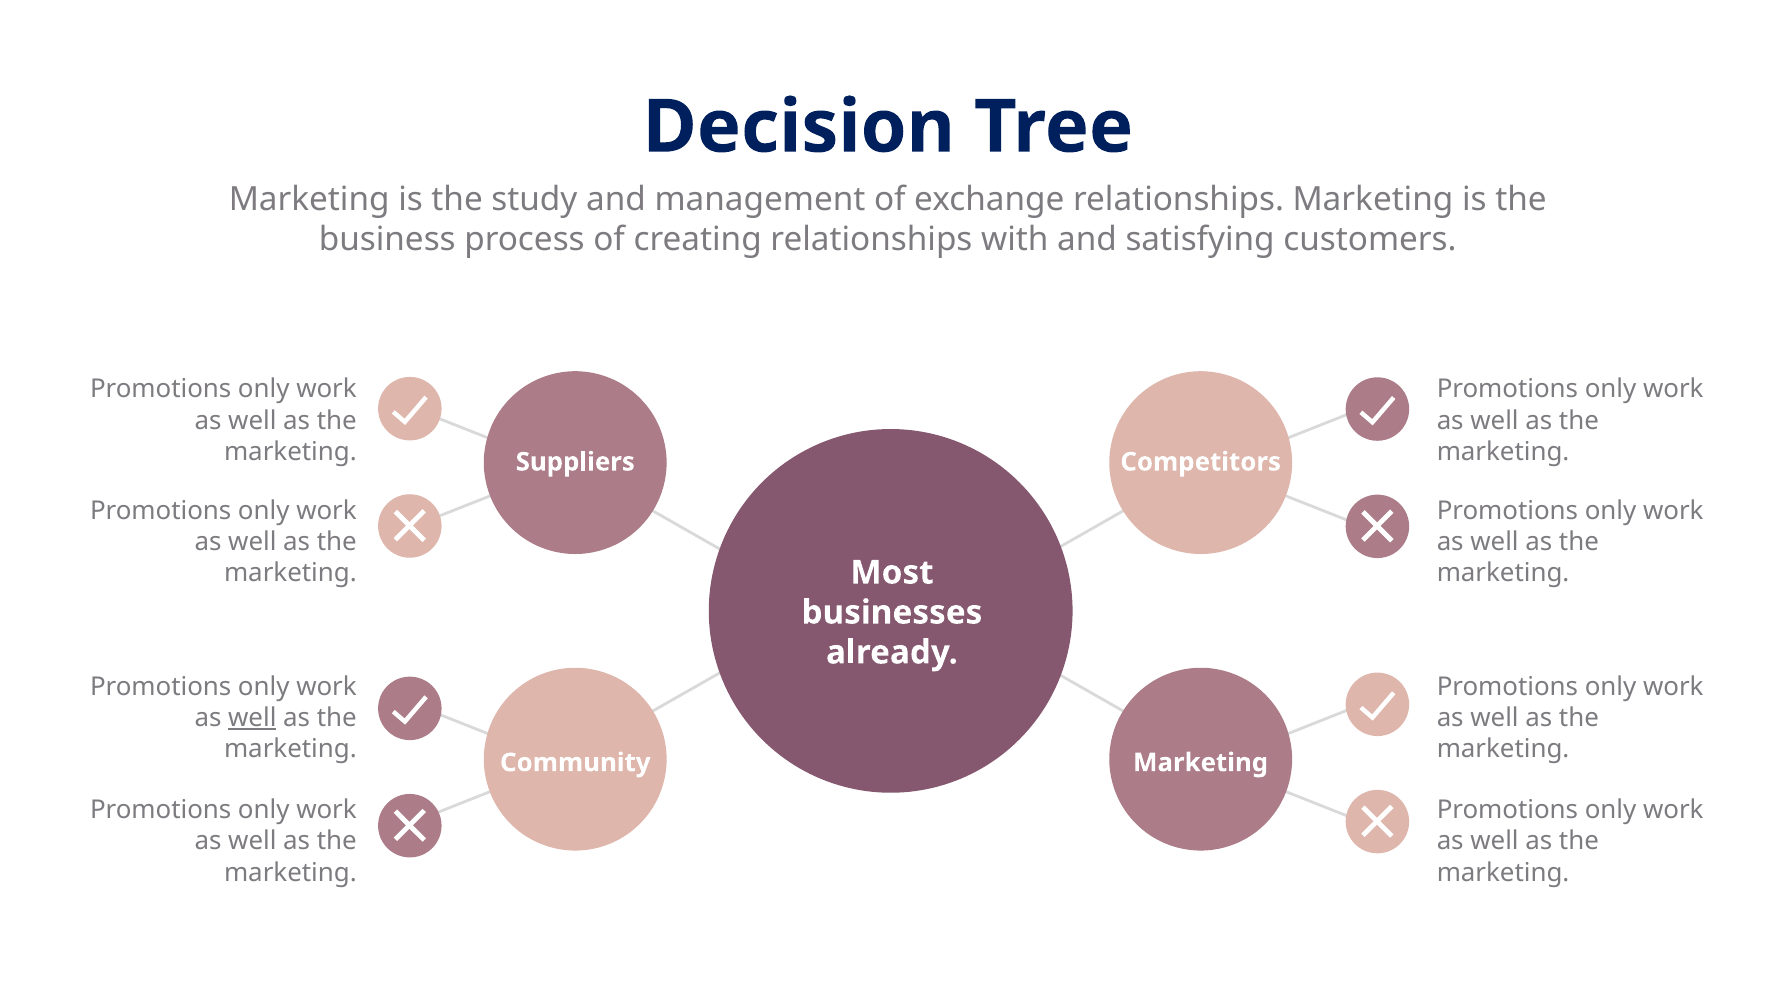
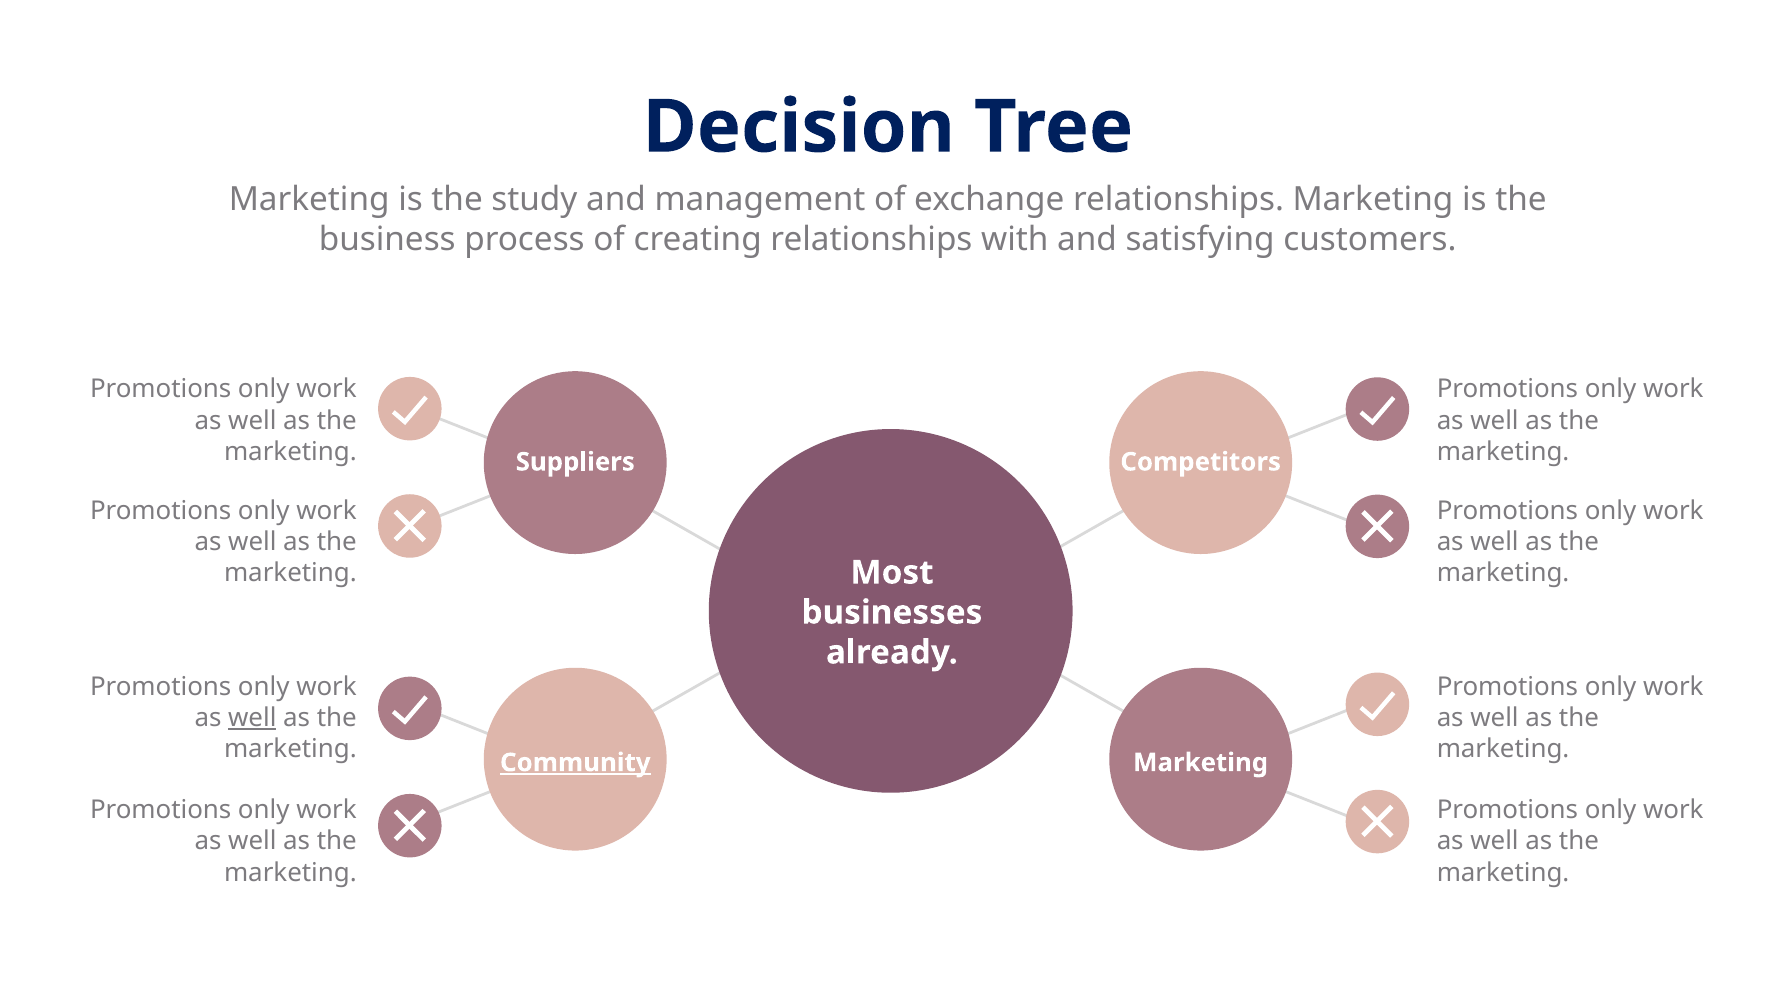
Community underline: none -> present
